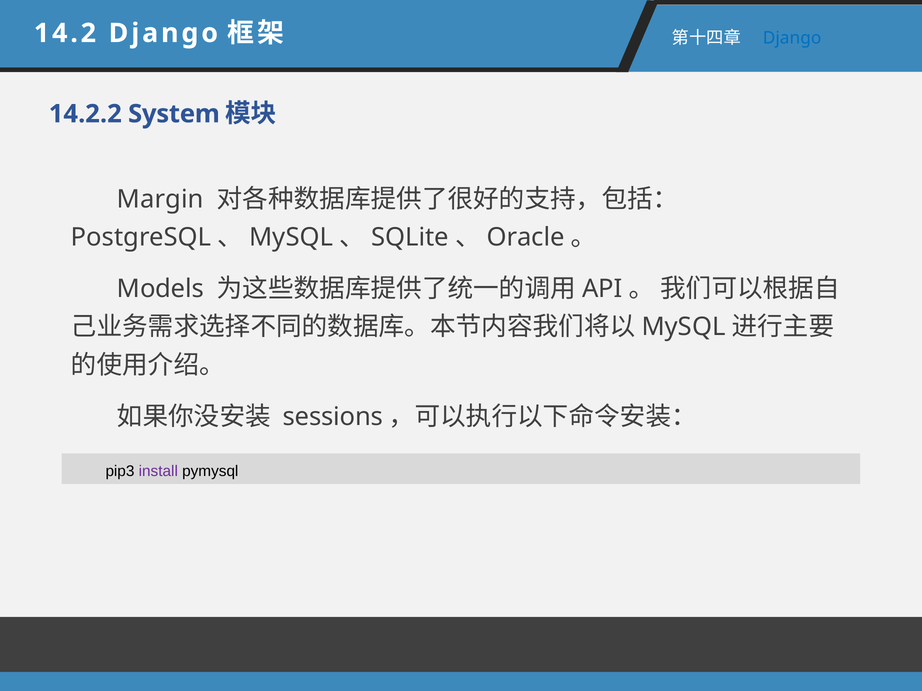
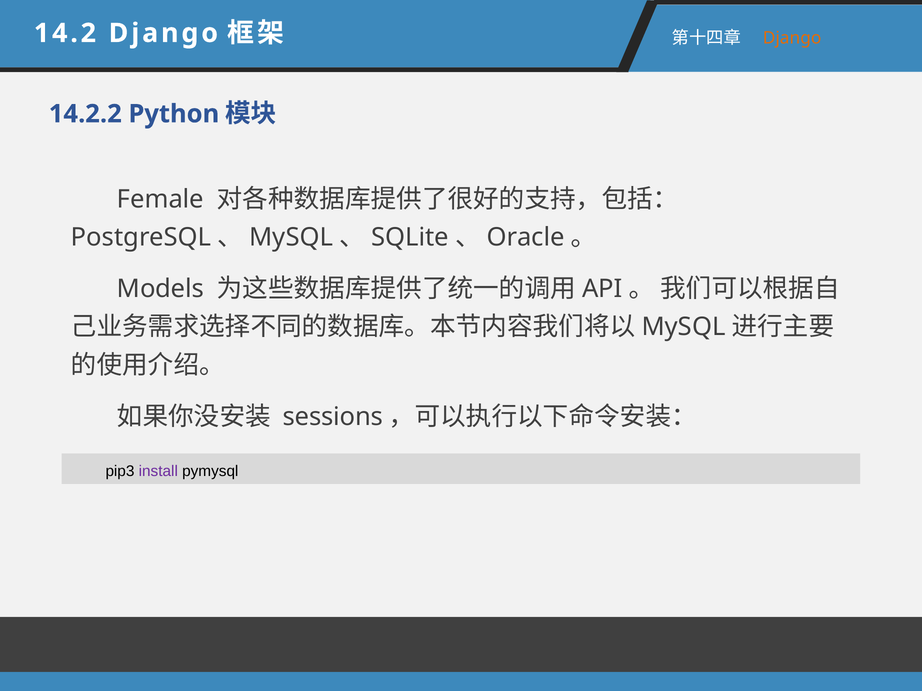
Django at (792, 38) colour: blue -> orange
System: System -> Python
Margin: Margin -> Female
